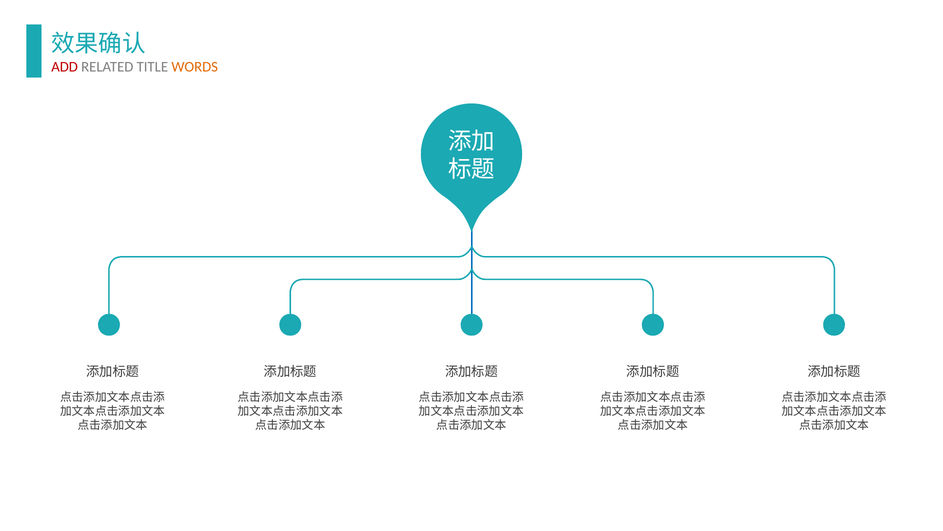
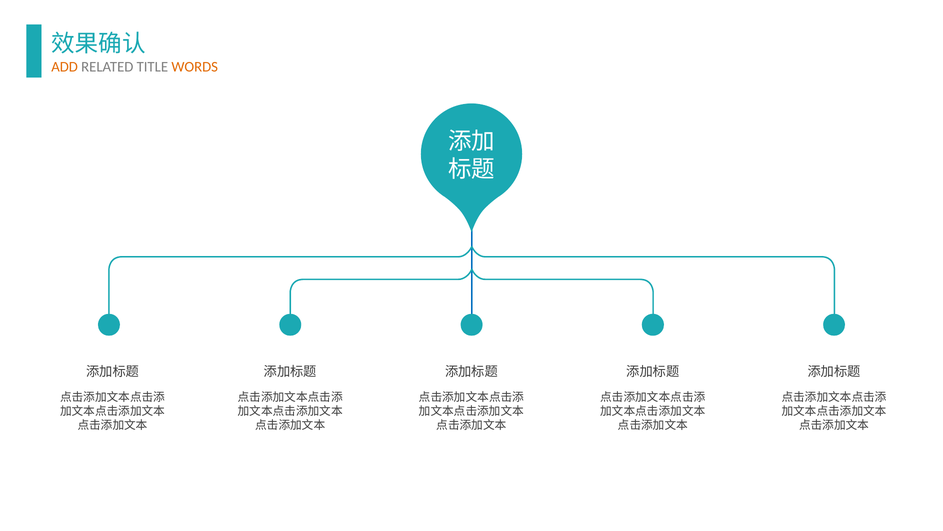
ADD colour: red -> orange
